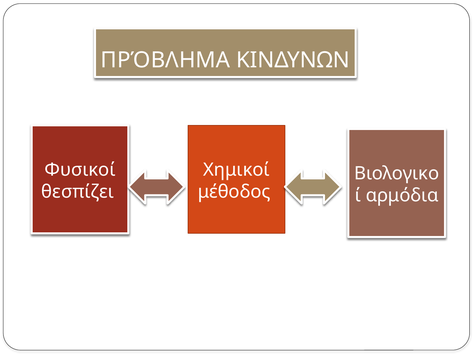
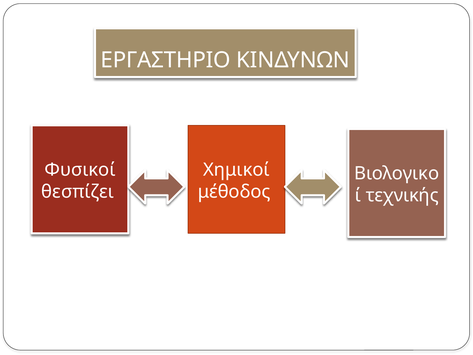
ΠΡΌΒΛΗΜΑ: ΠΡΌΒΛΗΜΑ -> ΕΡΓΑΣΤΗΡΙΟ
αρμόδια: αρμόδια -> τεχνικής
